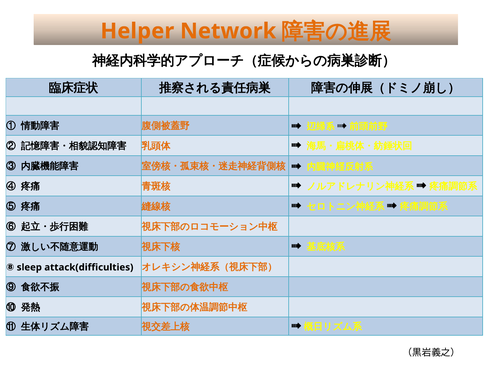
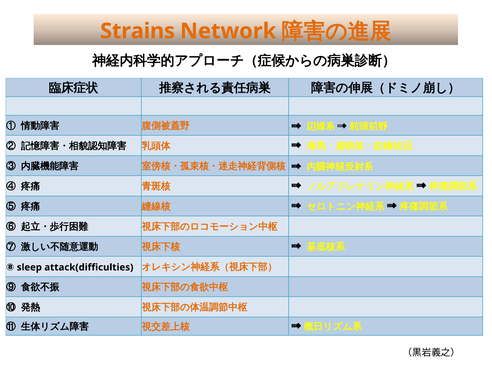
Helper: Helper -> Strains
